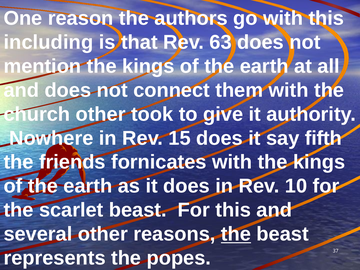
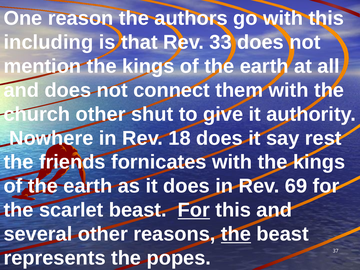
63: 63 -> 33
took: took -> shut
15: 15 -> 18
fifth: fifth -> rest
10: 10 -> 69
For at (194, 210) underline: none -> present
